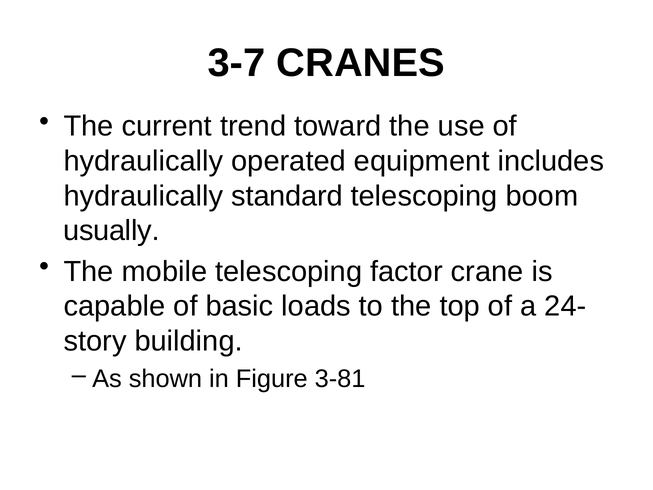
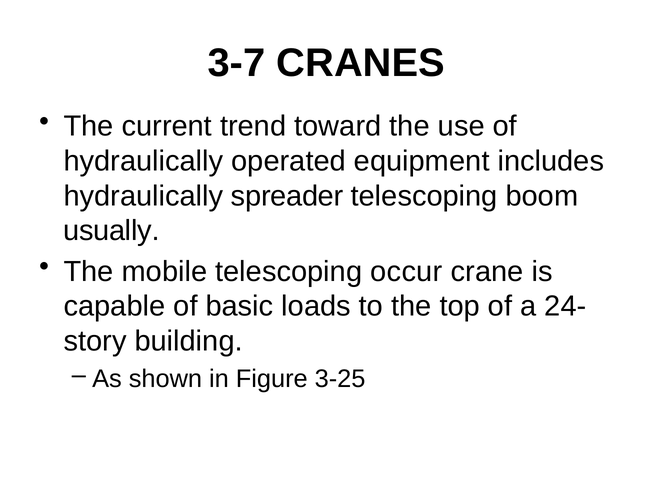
standard: standard -> spreader
factor: factor -> occur
3-81: 3-81 -> 3-25
